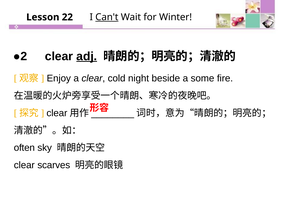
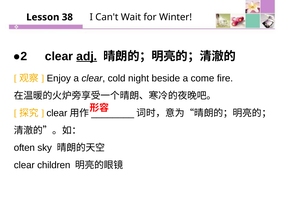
22: 22 -> 38
Can't underline: present -> none
some: some -> come
scarves: scarves -> children
